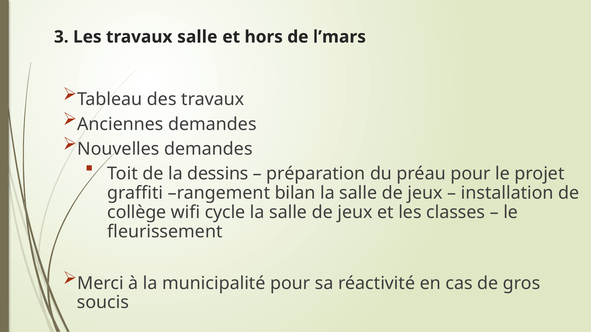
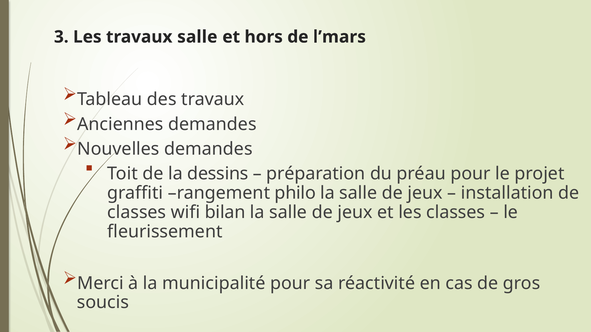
bilan: bilan -> philo
collège at (137, 213): collège -> classes
cycle: cycle -> bilan
